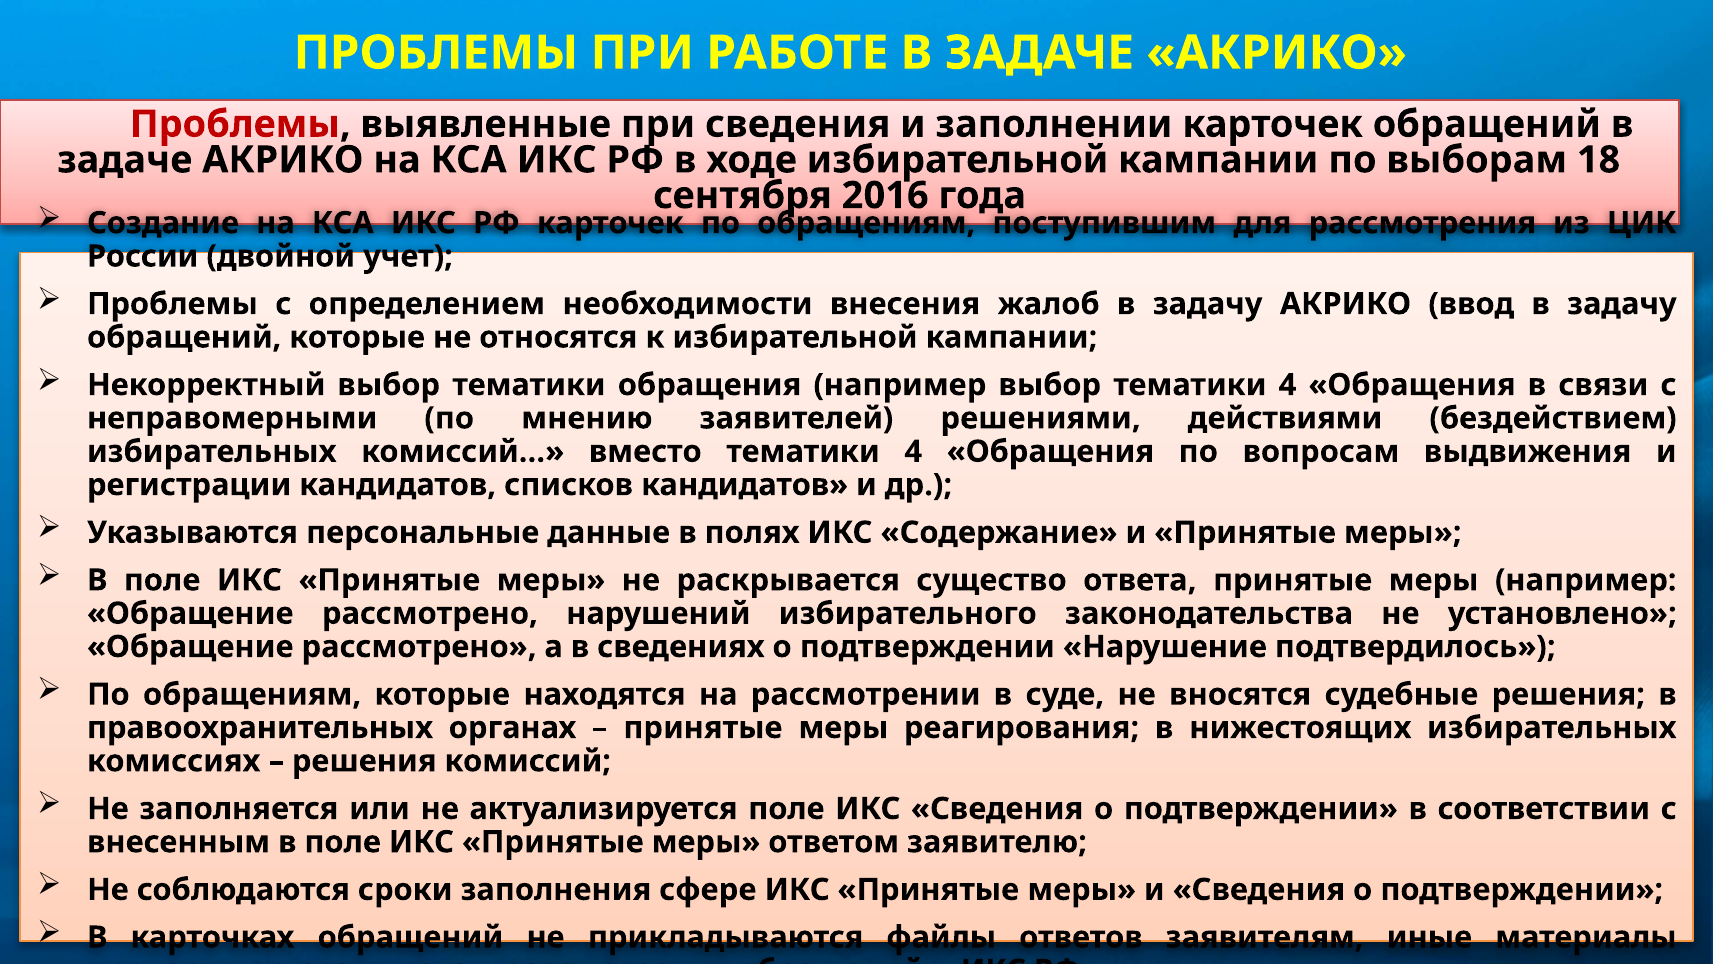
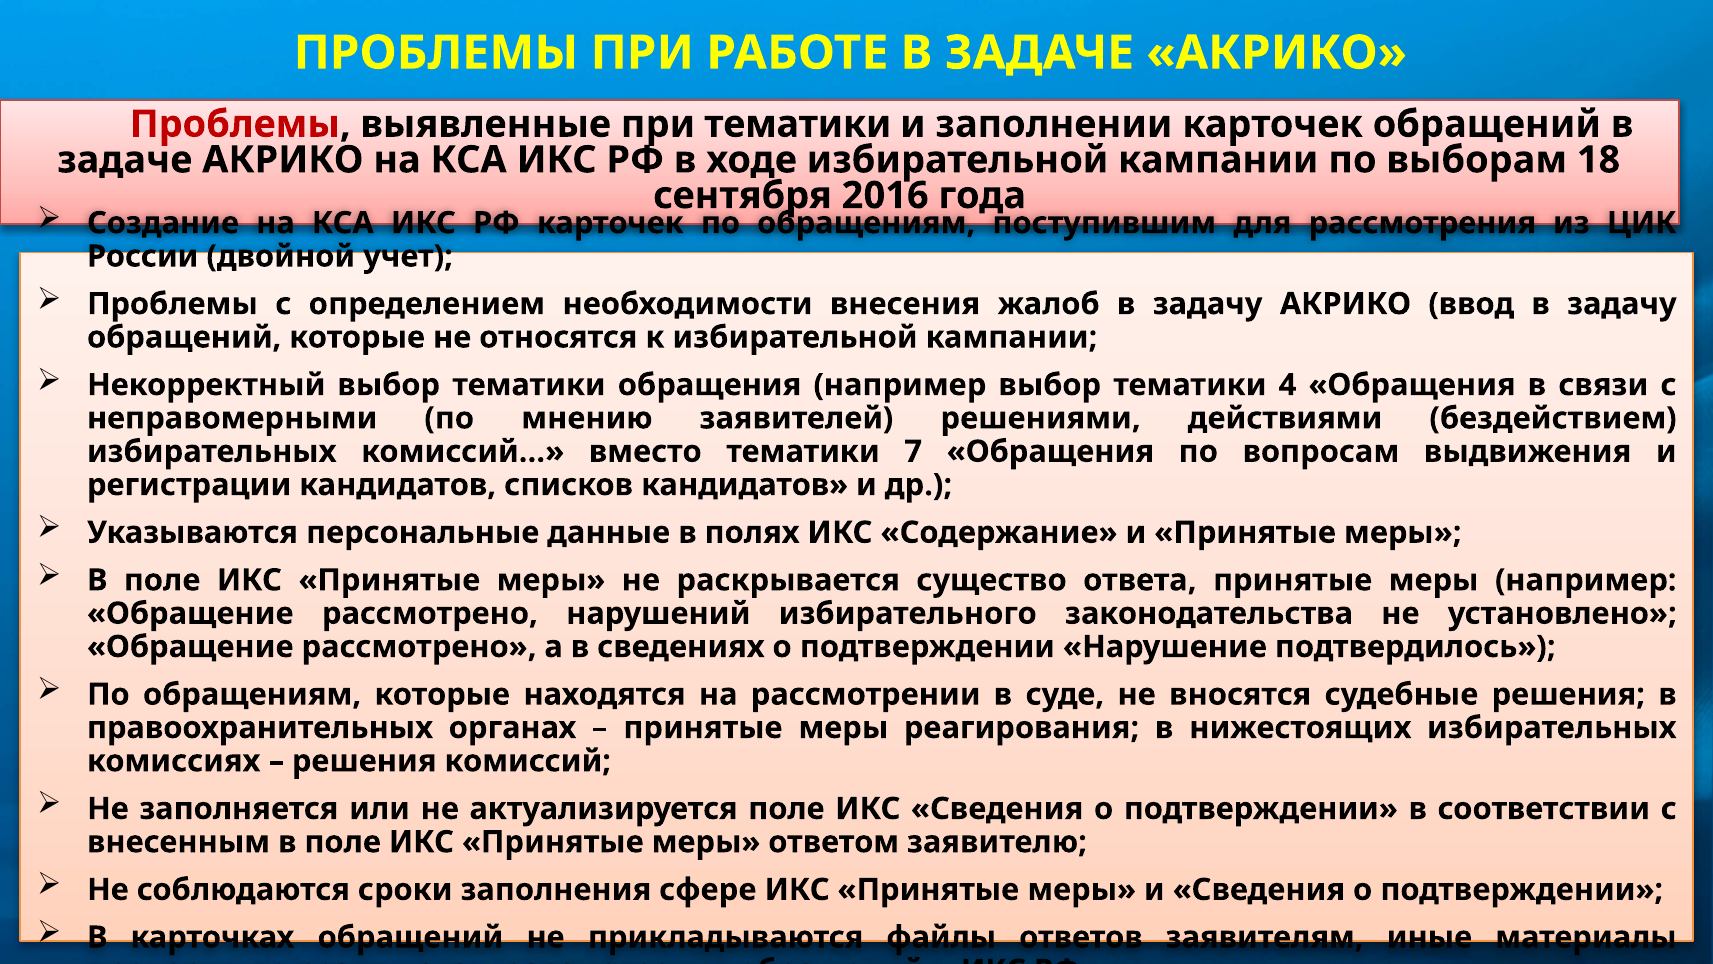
при сведения: сведения -> тематики
вместо тематики 4: 4 -> 7
